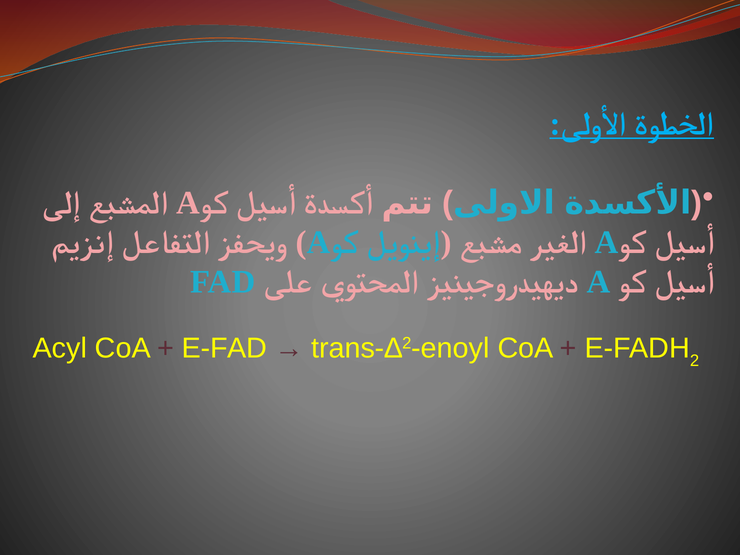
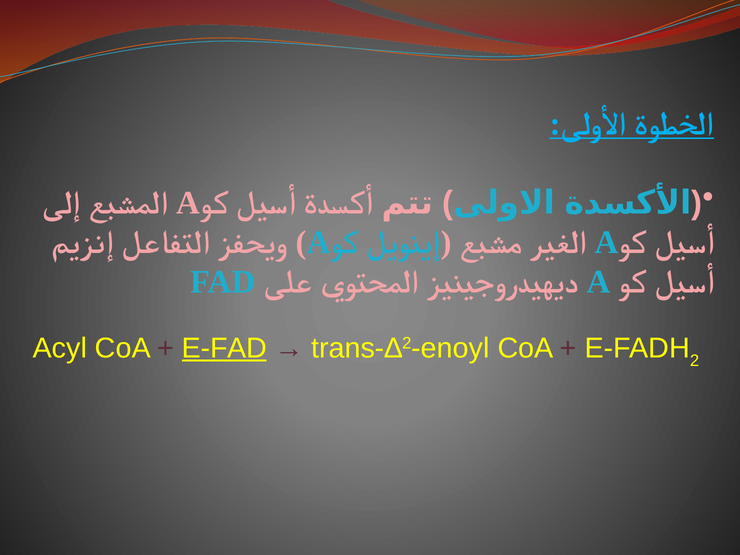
E-FAD underline: none -> present
